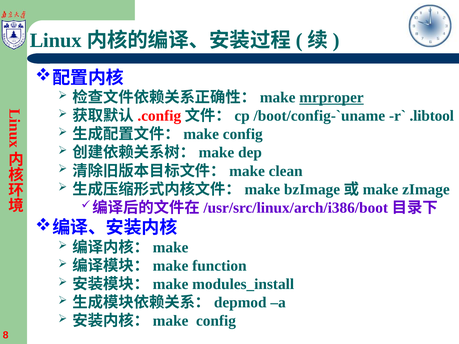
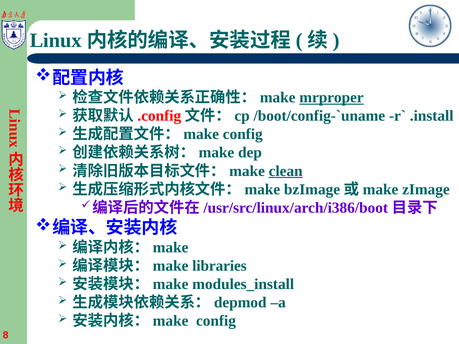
.libtool: .libtool -> .install
clean underline: none -> present
function: function -> libraries
